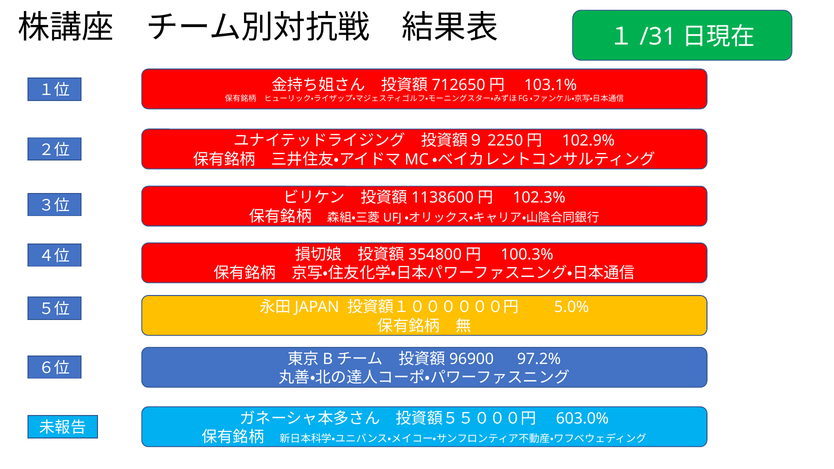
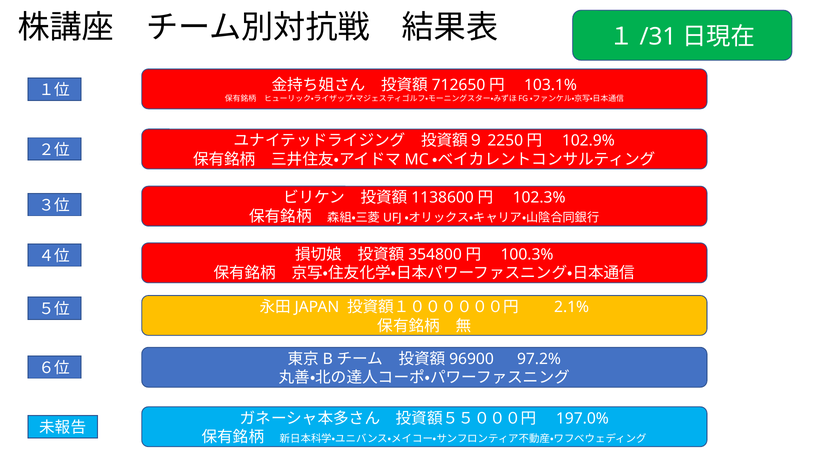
5.0%: 5.0% -> 2.1%
603.0%: 603.0% -> 197.0%
